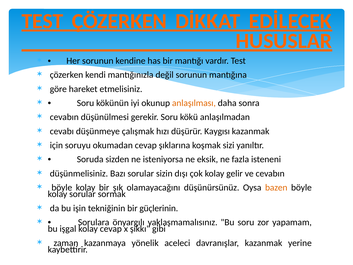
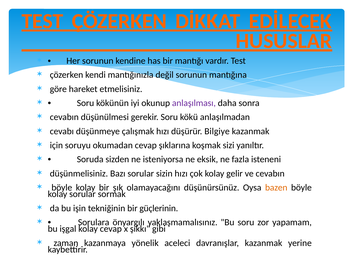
anlaşılması colour: orange -> purple
Kaygısı: Kaygısı -> Bilgiye
sizin dışı: dışı -> hızı
